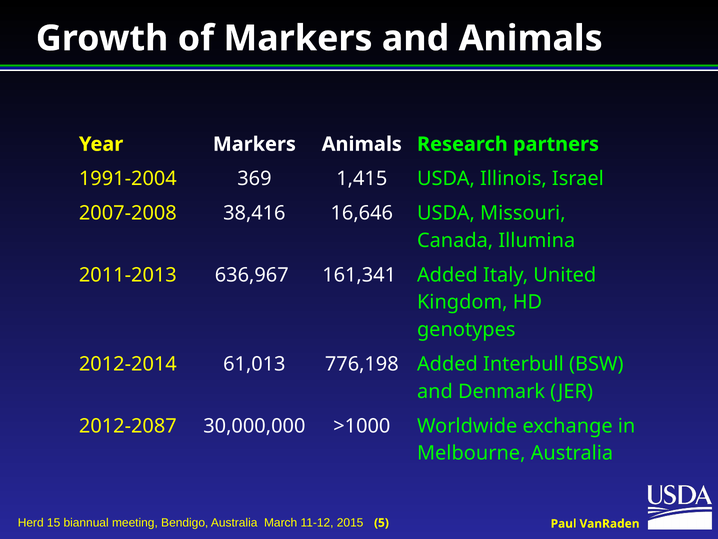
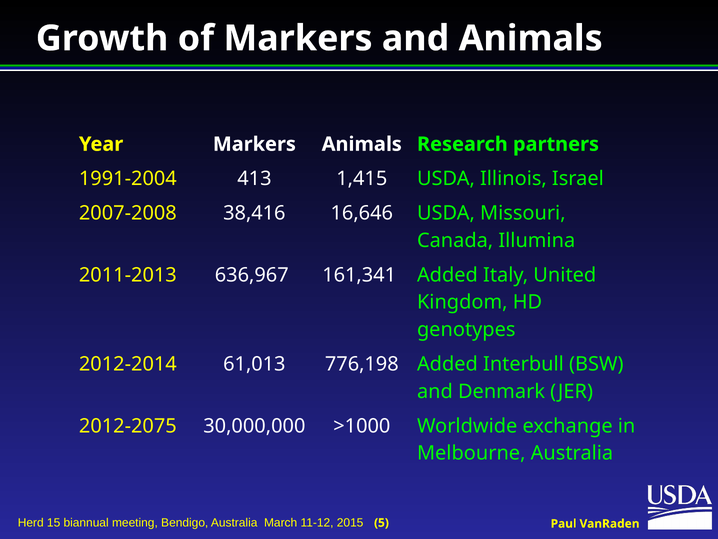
369: 369 -> 413
2012-2087: 2012-2087 -> 2012-2075
